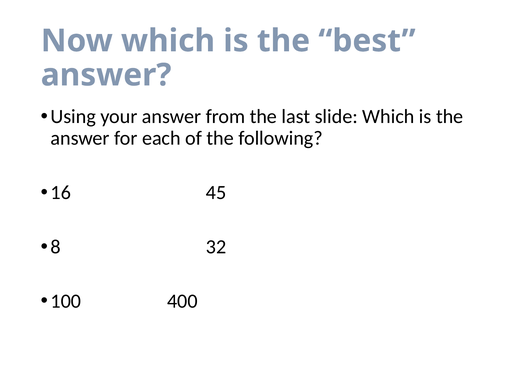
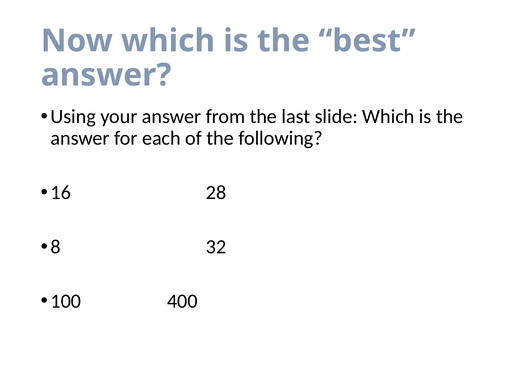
45: 45 -> 28
